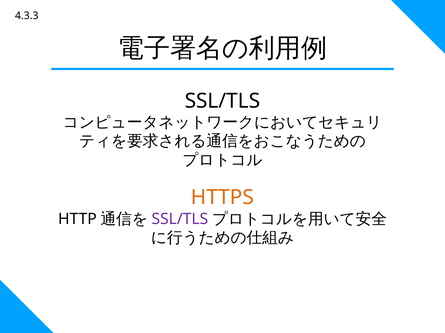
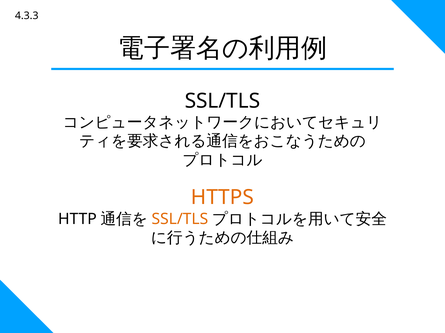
SSL/TLS at (180, 219) colour: purple -> orange
